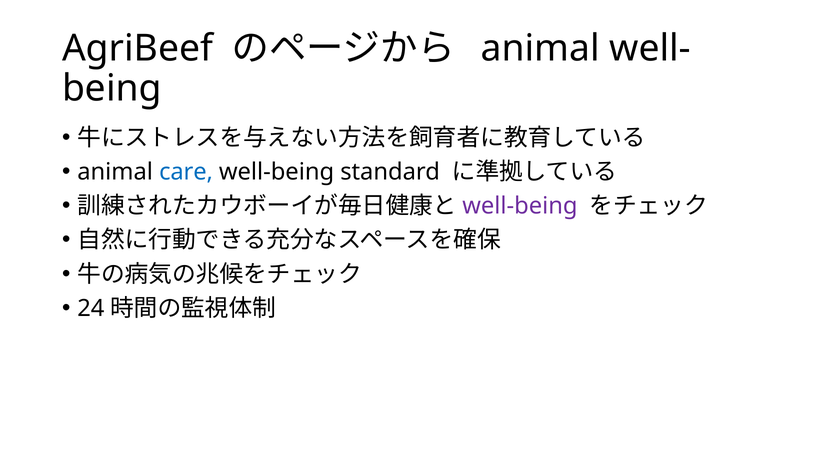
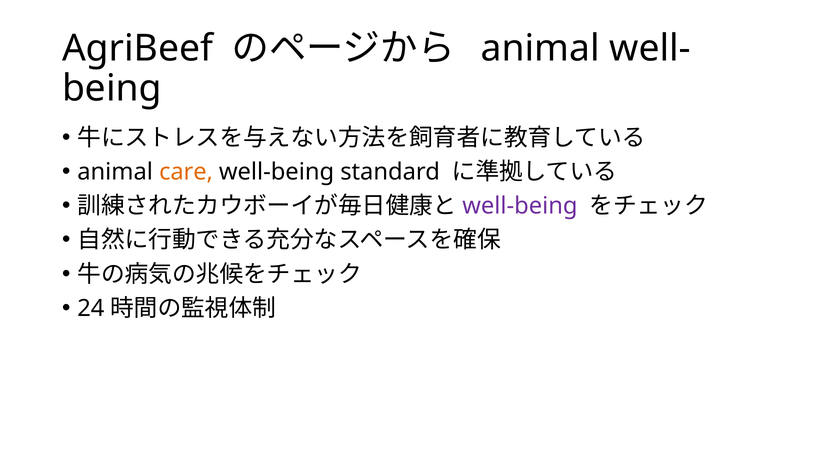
care colour: blue -> orange
